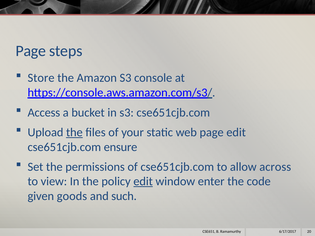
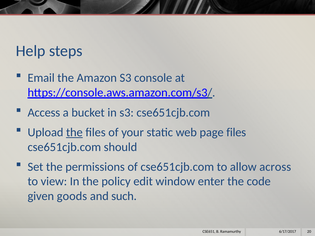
Page at (31, 51): Page -> Help
Store: Store -> Email
page edit: edit -> files
ensure: ensure -> should
edit at (143, 182) underline: present -> none
